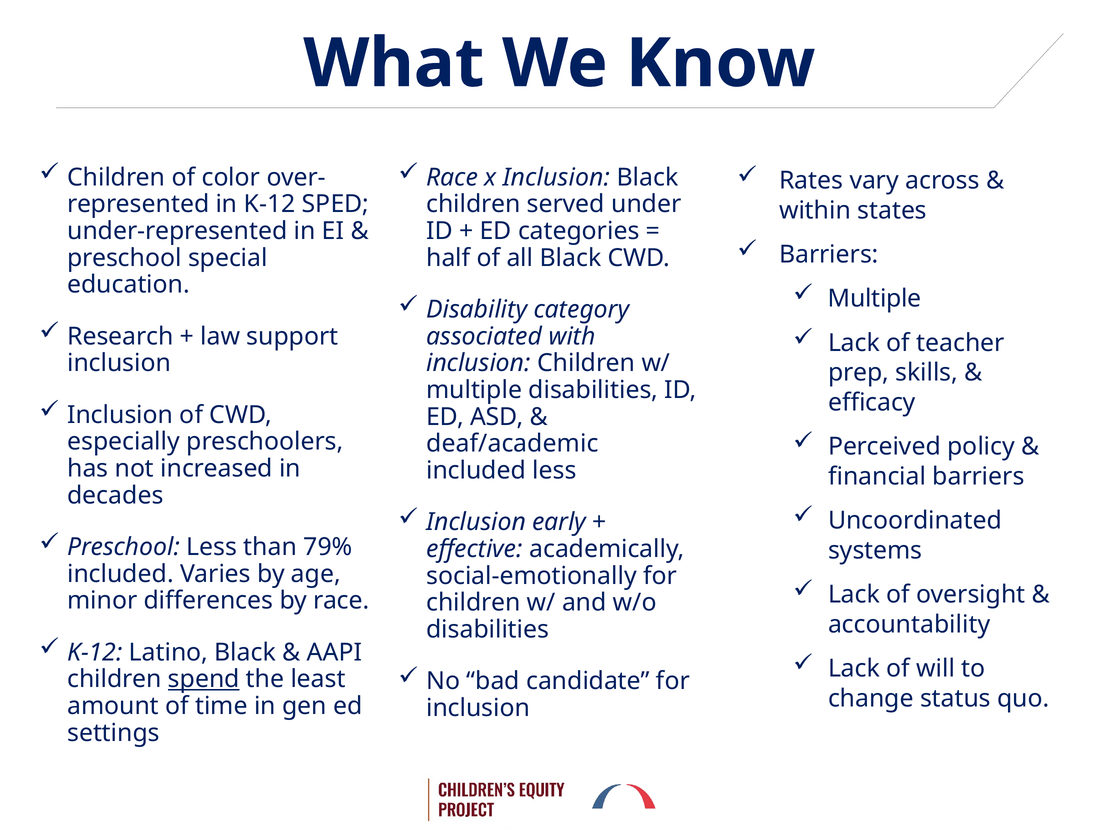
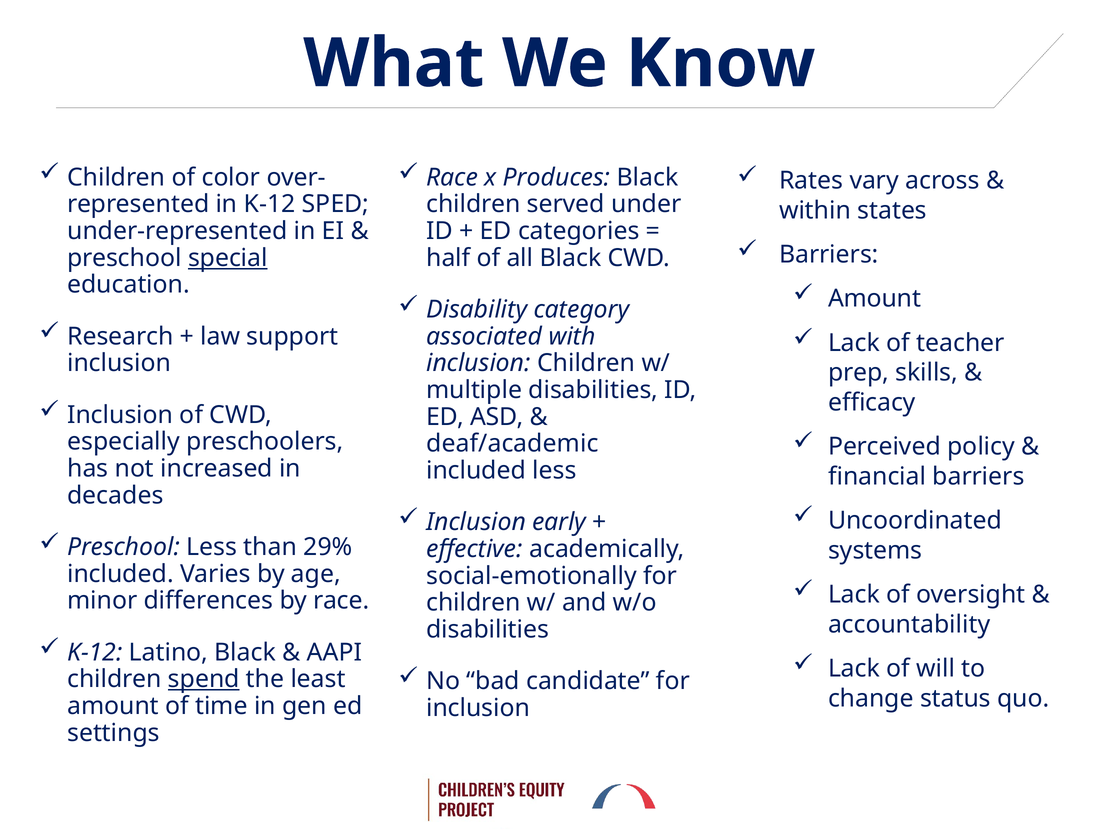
x Inclusion: Inclusion -> Produces
special underline: none -> present
Multiple at (875, 299): Multiple -> Amount
79%: 79% -> 29%
